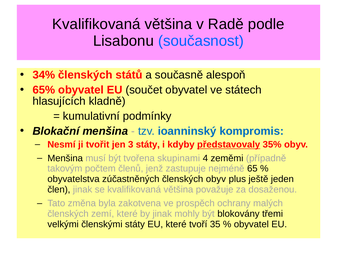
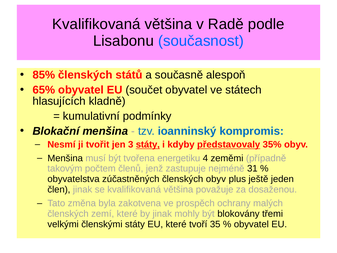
34%: 34% -> 85%
státy at (148, 144) underline: none -> present
skupinami: skupinami -> energetiku
65: 65 -> 31
